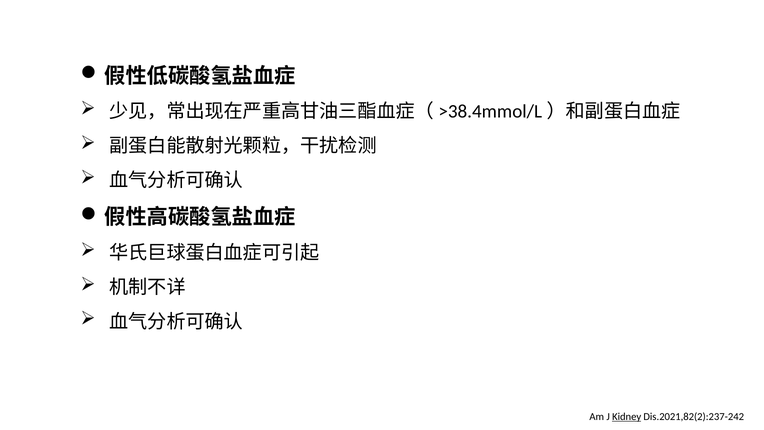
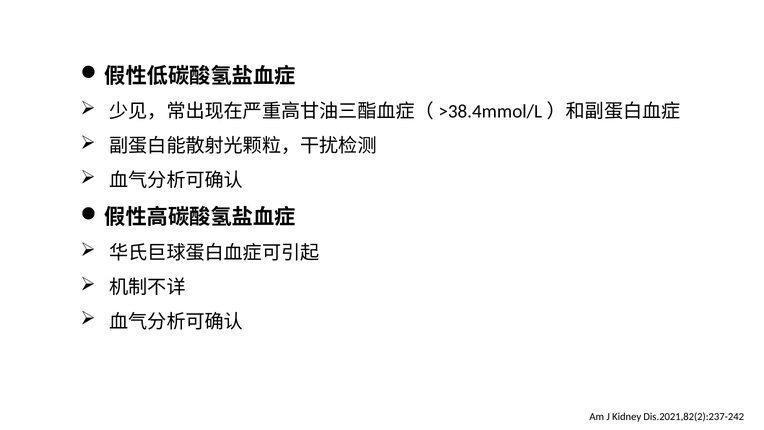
Kidney underline: present -> none
